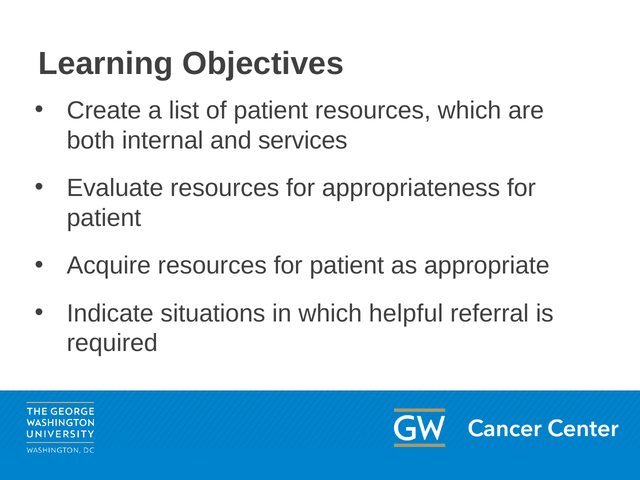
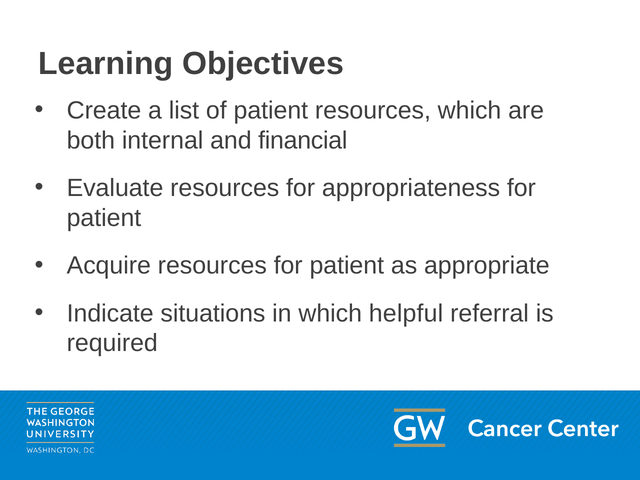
services: services -> financial
